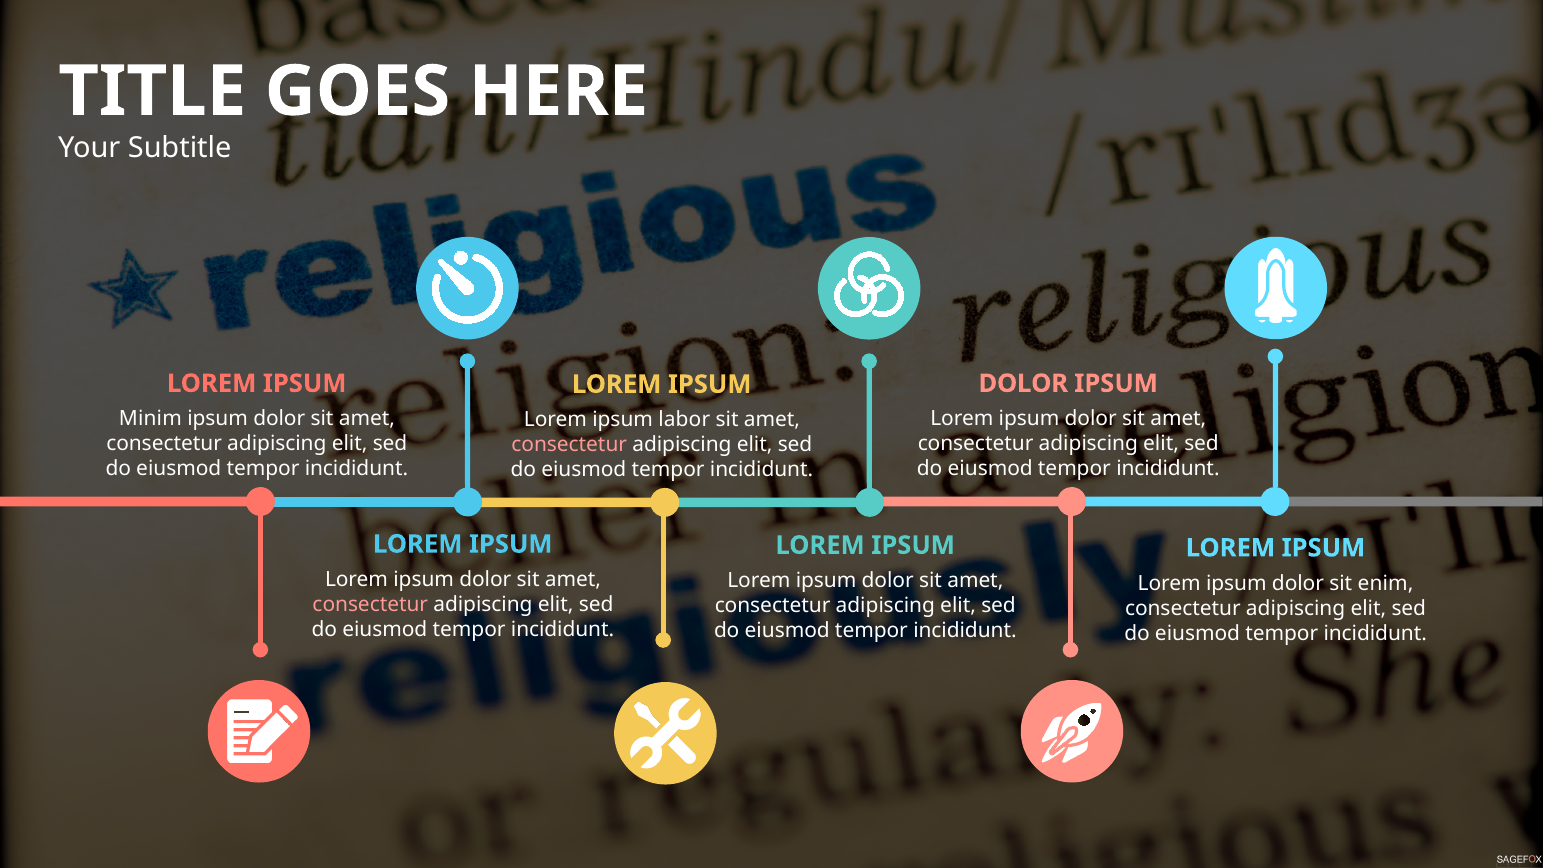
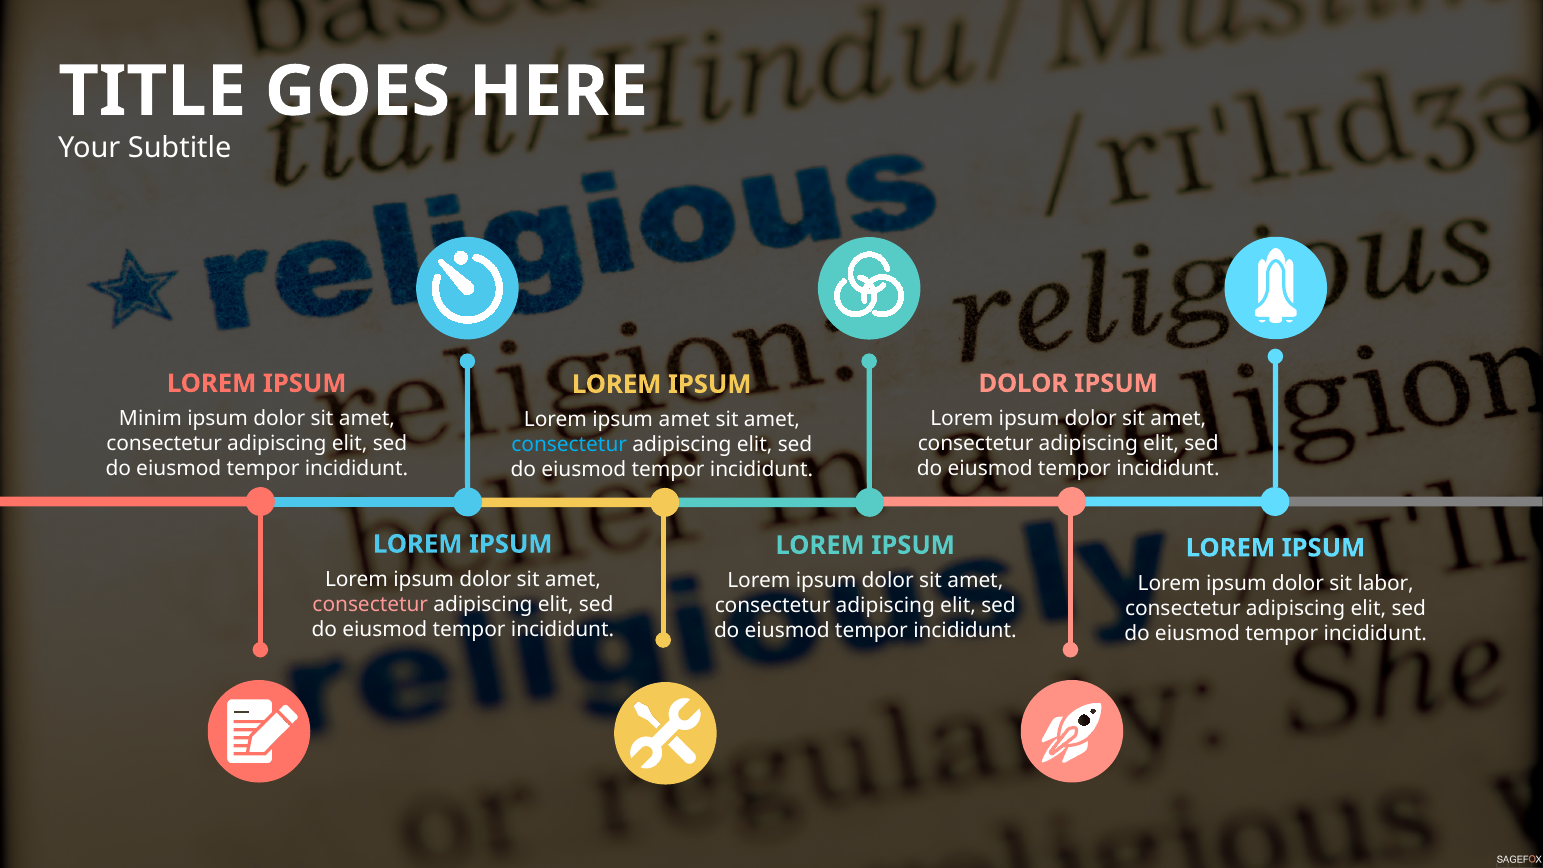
ipsum labor: labor -> amet
consectetur at (569, 445) colour: pink -> light blue
enim: enim -> labor
